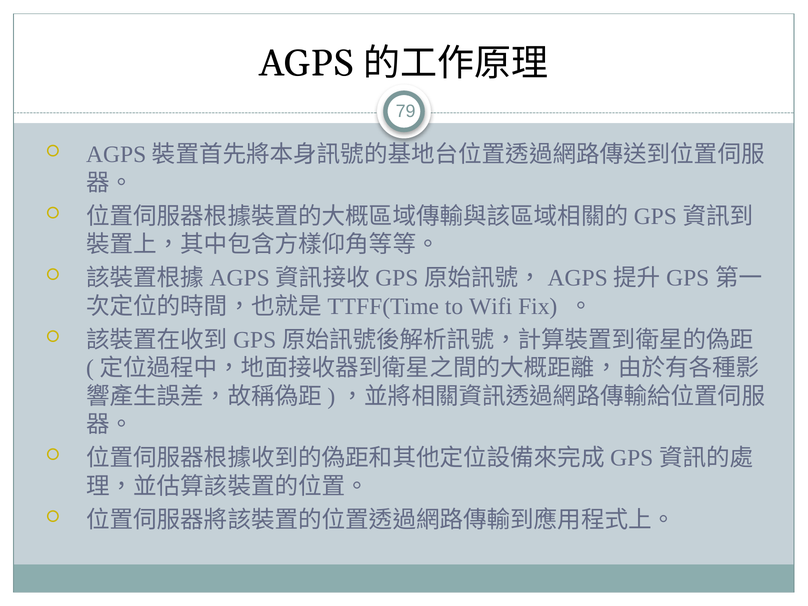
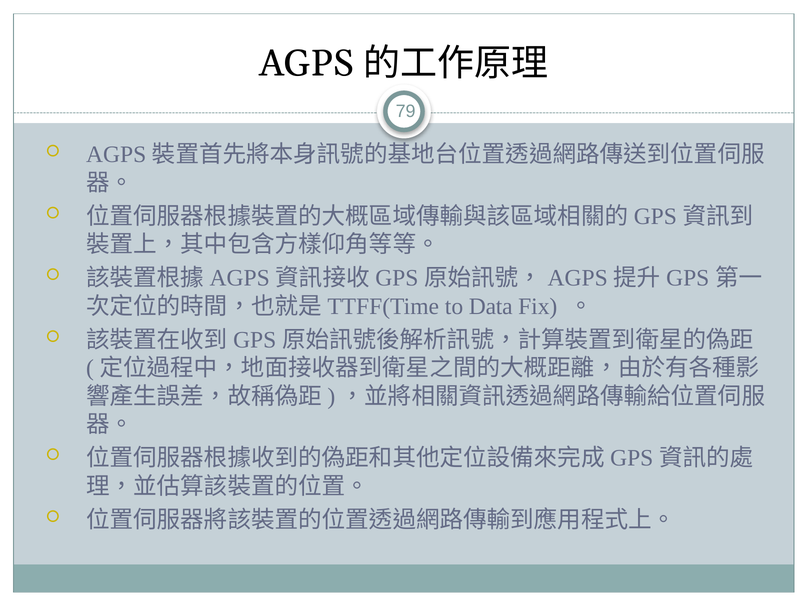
Wifi: Wifi -> Data
